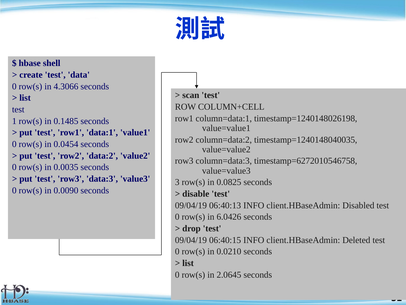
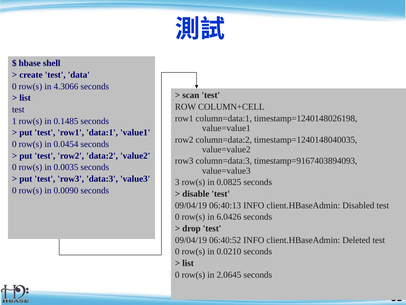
timestamp=6272010546758: timestamp=6272010546758 -> timestamp=9167403894093
06:40:15: 06:40:15 -> 06:40:52
